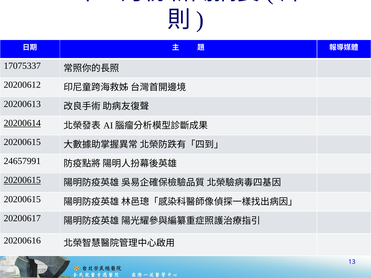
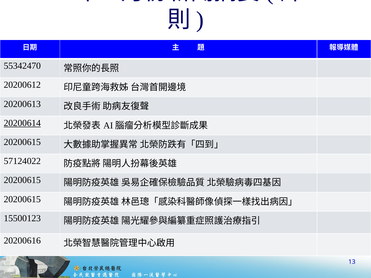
17075337: 17075337 -> 55342470
24657991: 24657991 -> 57124022
20200615 at (22, 180) underline: present -> none
20200617: 20200617 -> 15500123
